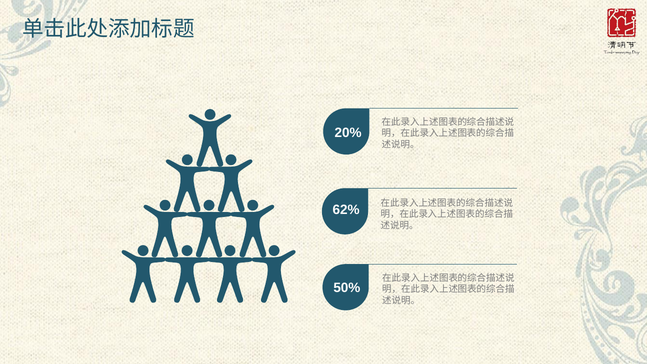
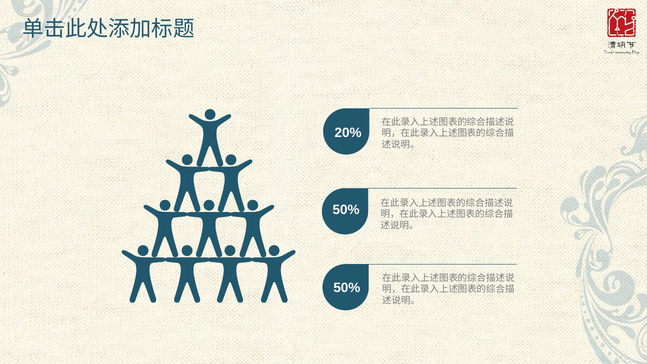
62% at (346, 210): 62% -> 50%
